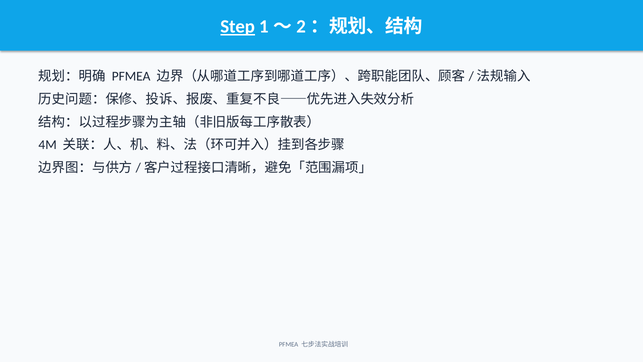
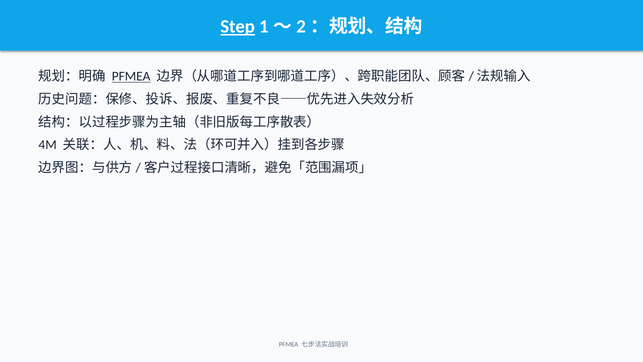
PFMEA at (131, 76) underline: none -> present
